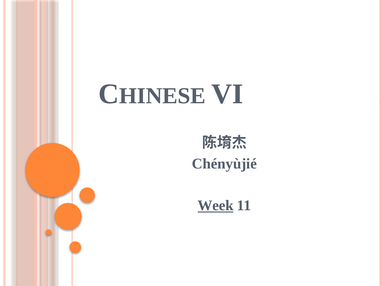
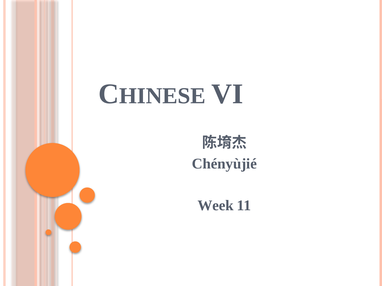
Week underline: present -> none
